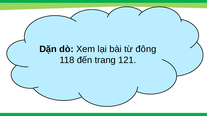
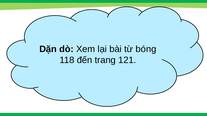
đông: đông -> bóng
